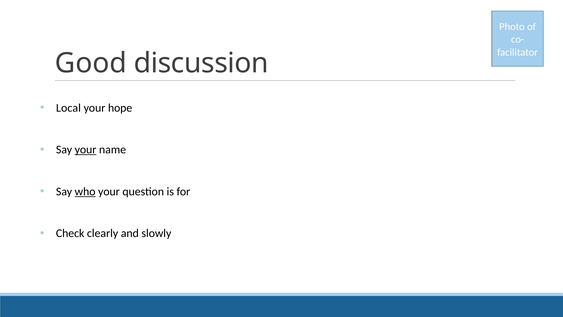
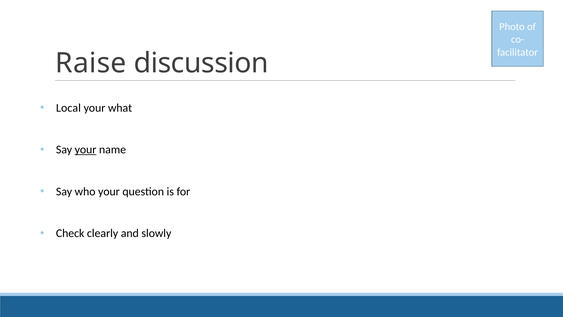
Good: Good -> Raise
hope: hope -> what
who underline: present -> none
